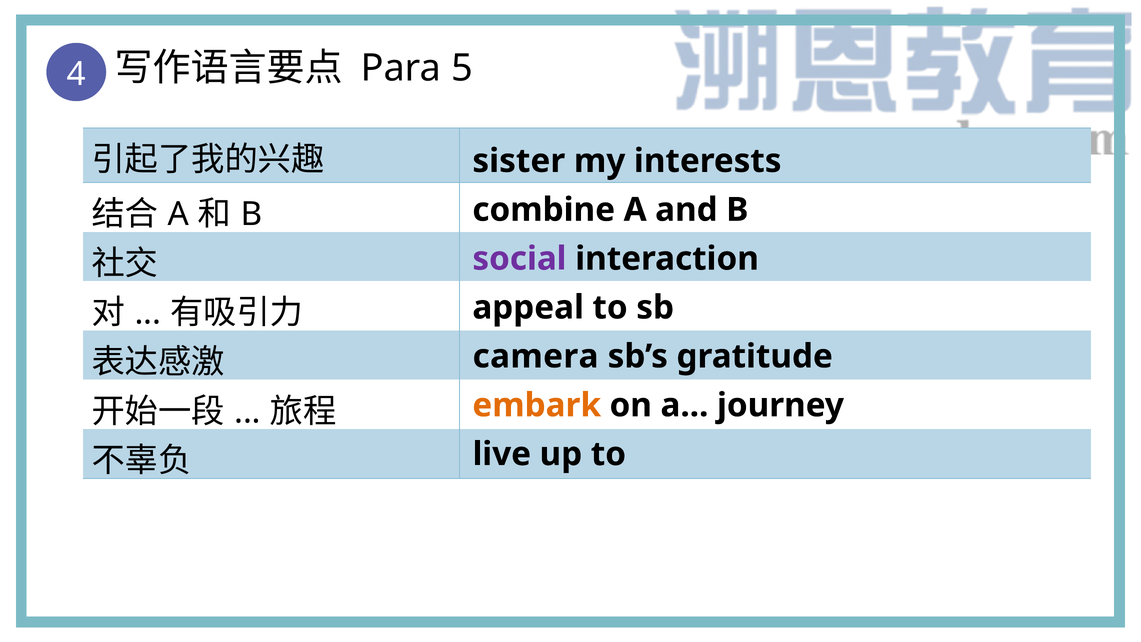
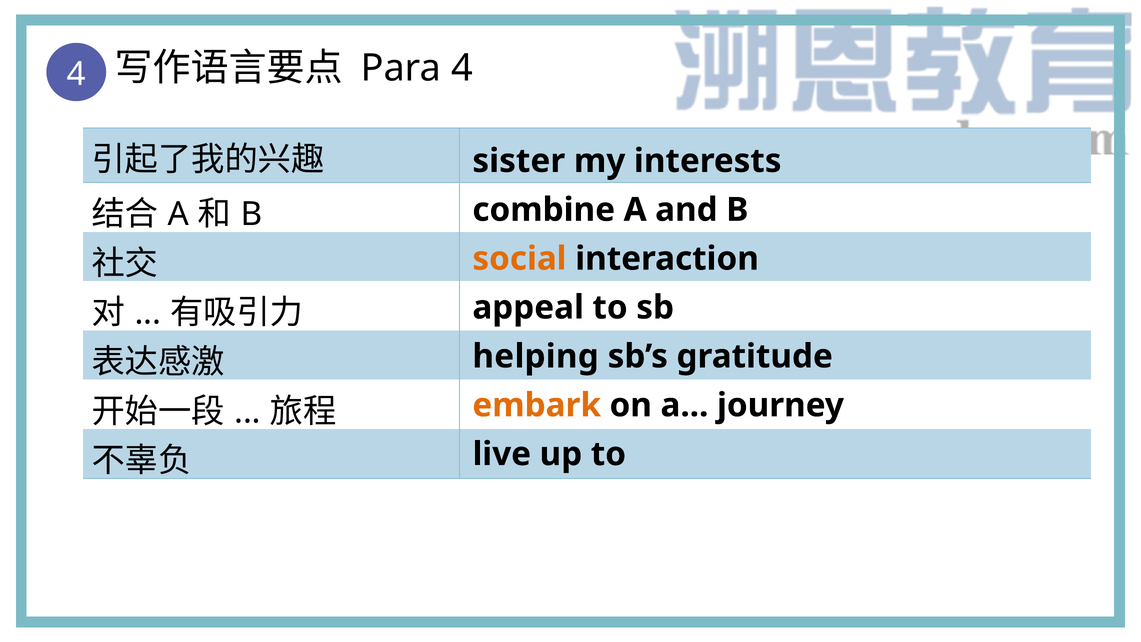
Para 5: 5 -> 4
social colour: purple -> orange
camera: camera -> helping
